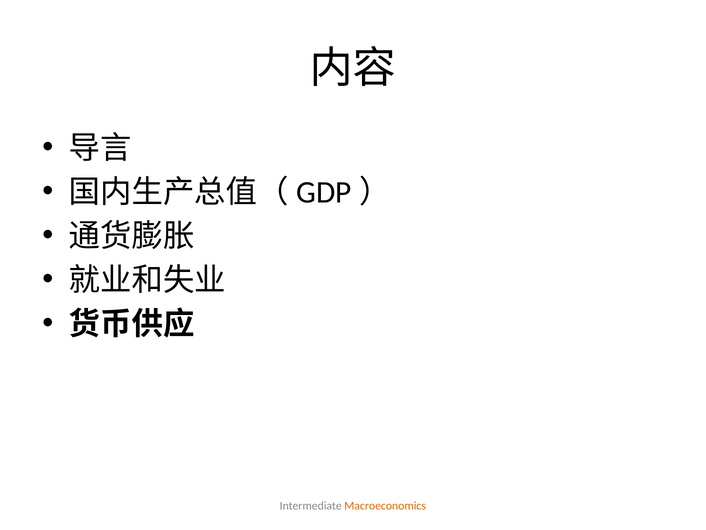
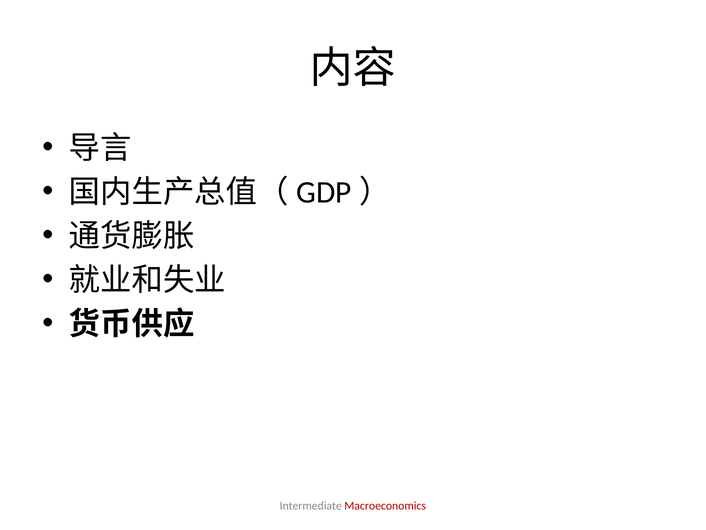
Macroeconomics colour: orange -> red
